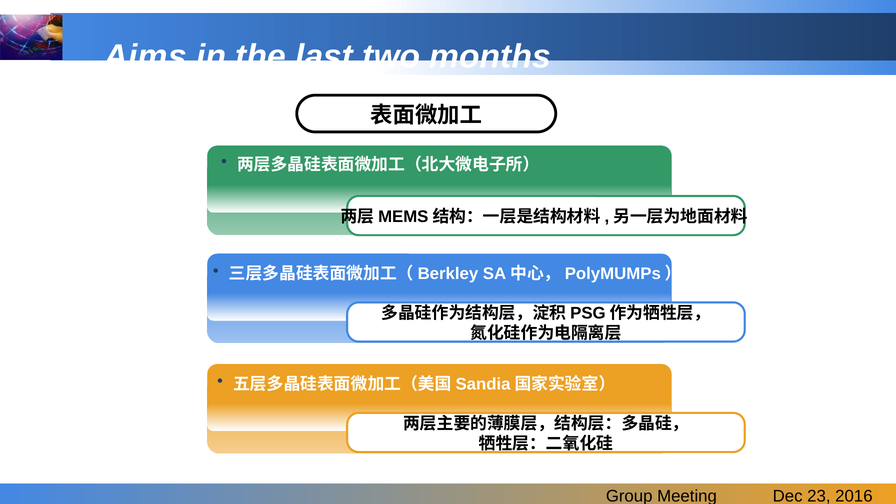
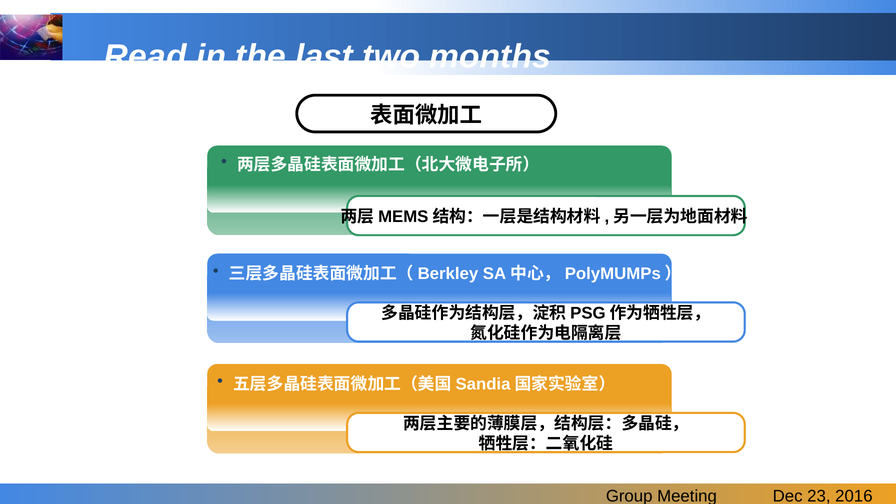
Aims: Aims -> Read
